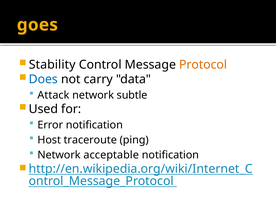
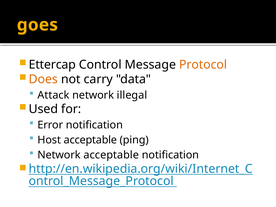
Stability: Stability -> Ettercap
Does colour: blue -> orange
subtle: subtle -> illegal
Host traceroute: traceroute -> acceptable
